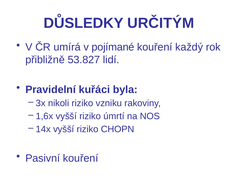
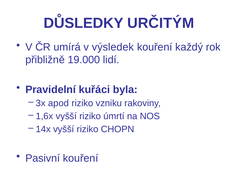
pojímané: pojímané -> výsledek
53.827: 53.827 -> 19.000
nikoli: nikoli -> apod
